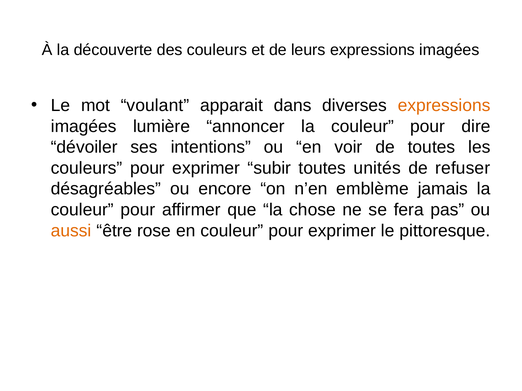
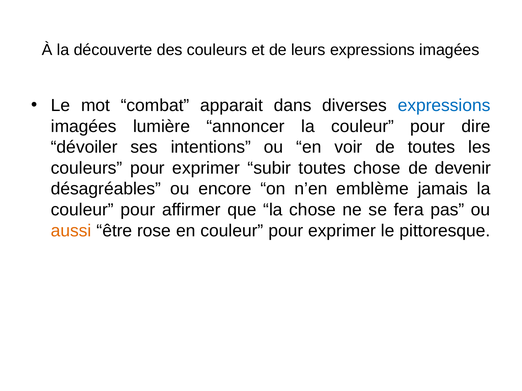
voulant: voulant -> combat
expressions at (444, 106) colour: orange -> blue
toutes unités: unités -> chose
refuser: refuser -> devenir
